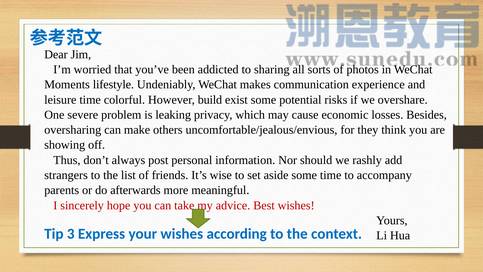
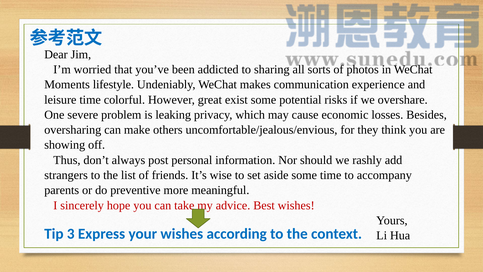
build: build -> great
afterwards: afterwards -> preventive
